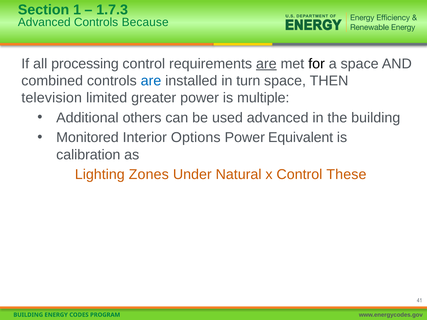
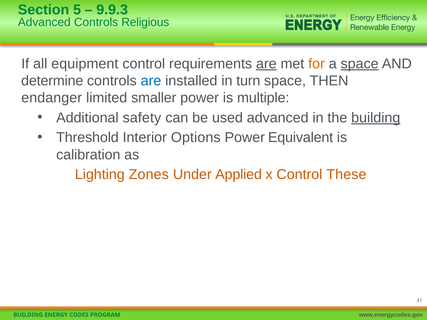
1: 1 -> 5
1.7.3: 1.7.3 -> 9.9.3
Because: Because -> Religious
processing: processing -> equipment
for colour: black -> orange
space at (360, 64) underline: none -> present
combined: combined -> determine
television: television -> endanger
greater: greater -> smaller
others: others -> safety
building at (376, 118) underline: none -> present
Monitored: Monitored -> Threshold
Natural: Natural -> Applied
